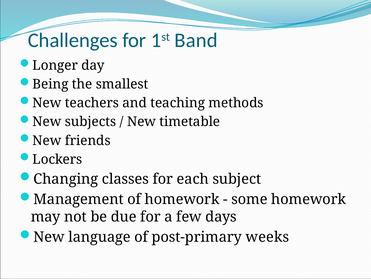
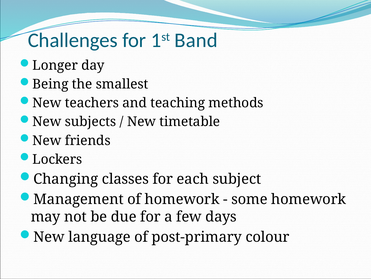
weeks: weeks -> colour
